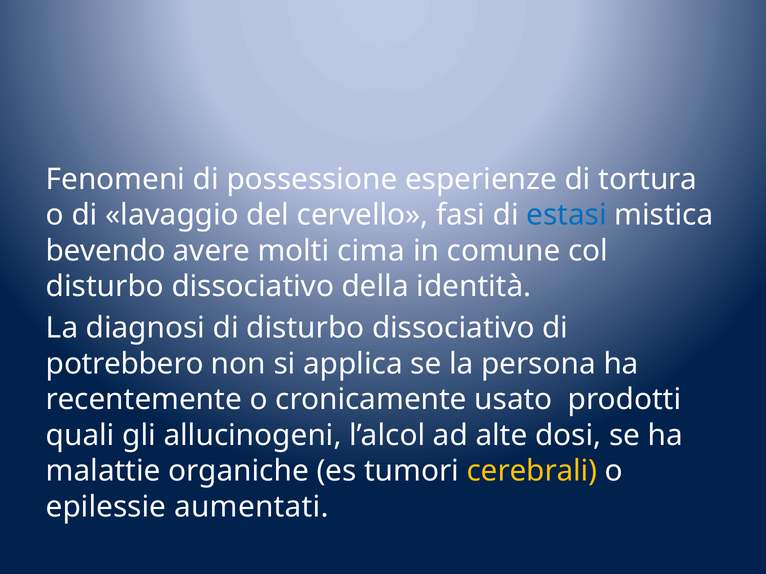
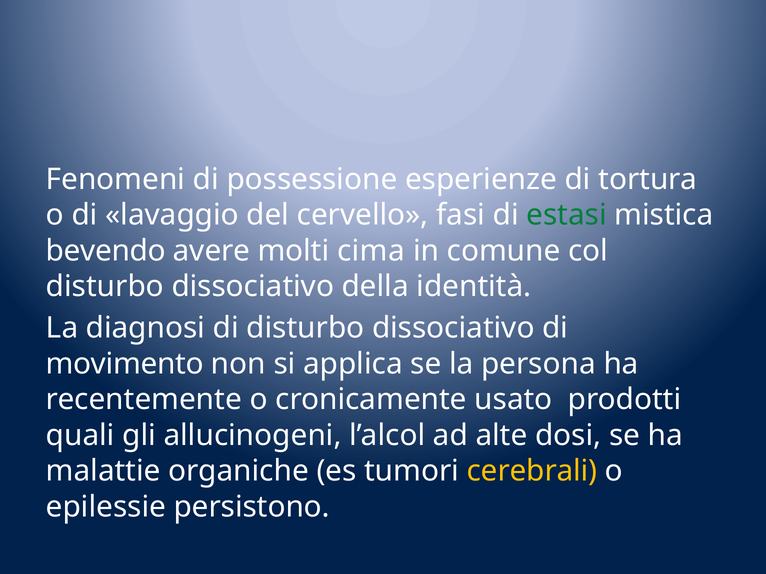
estasi colour: blue -> green
potrebbero: potrebbero -> movimento
aumentati: aumentati -> persistono
